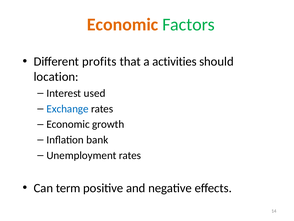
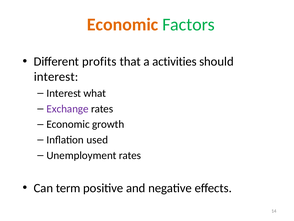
location at (56, 77): location -> interest
used: used -> what
Exchange colour: blue -> purple
bank: bank -> used
